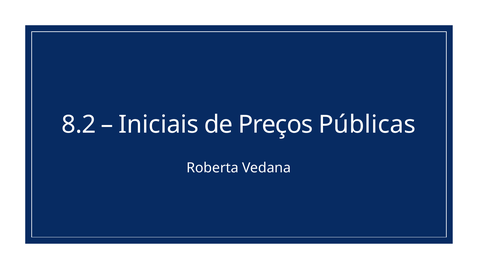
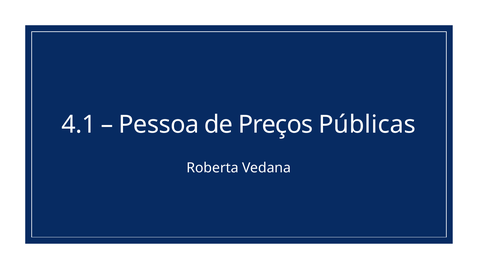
8.2: 8.2 -> 4.1
Iniciais: Iniciais -> Pessoa
